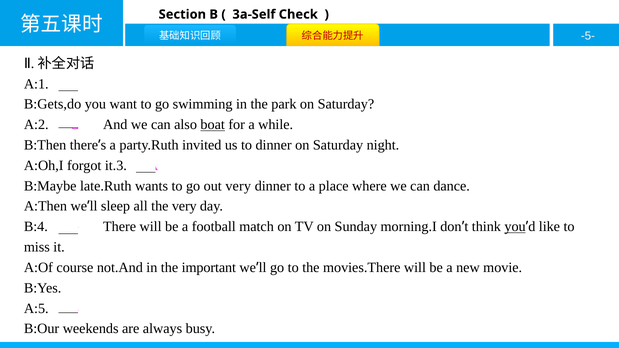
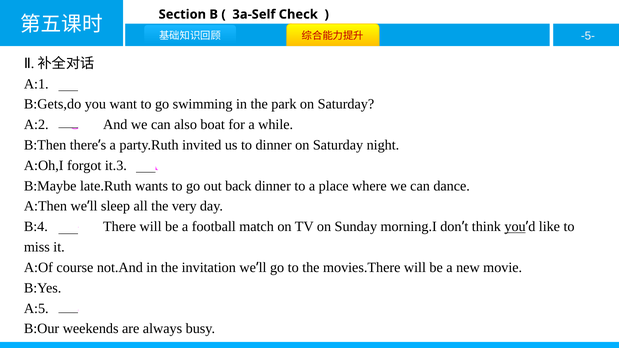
boat underline: present -> none
out very: very -> back
important: important -> invitation
